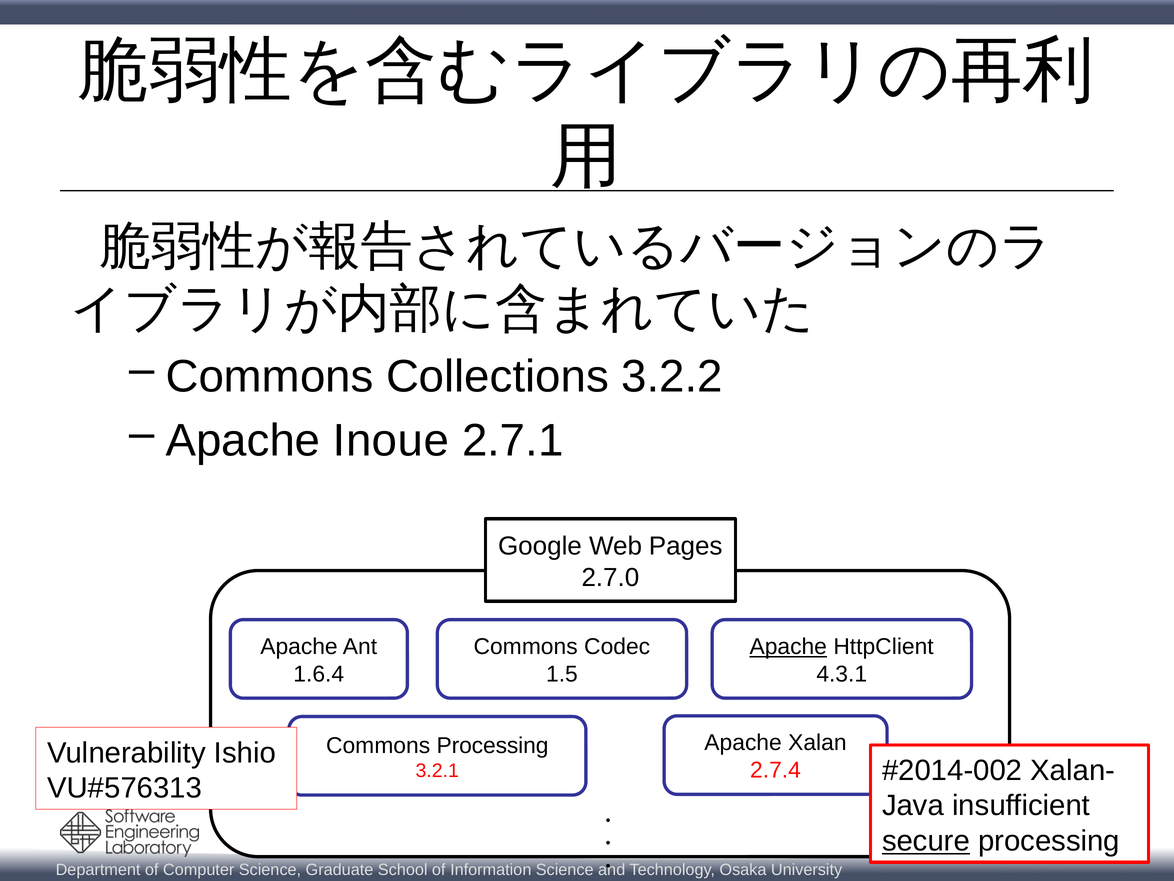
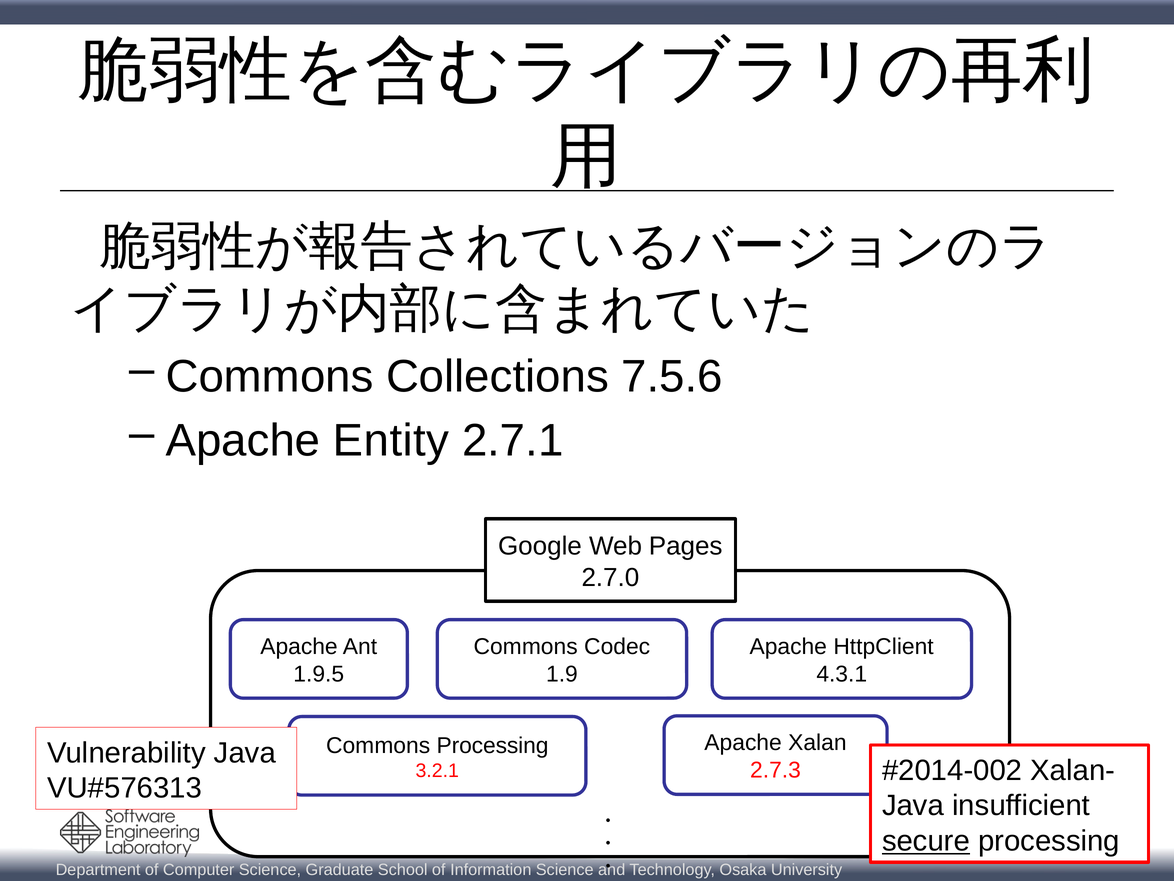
3.2.2: 3.2.2 -> 7.5.6
Inoue: Inoue -> Entity
Apache at (788, 646) underline: present -> none
1.6.4: 1.6.4 -> 1.9.5
1.5: 1.5 -> 1.9
Vulnerability Ishio: Ishio -> Java
2.7.4: 2.7.4 -> 2.7.3
